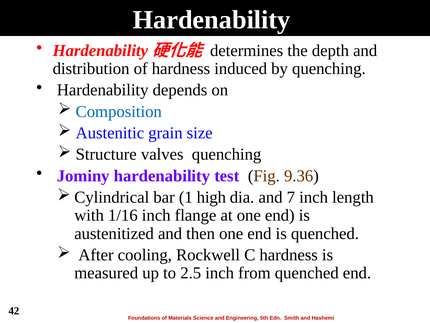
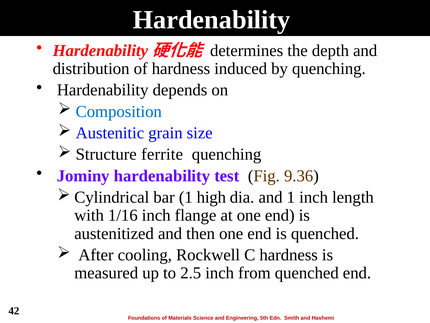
valves: valves -> ferrite
and 7: 7 -> 1
